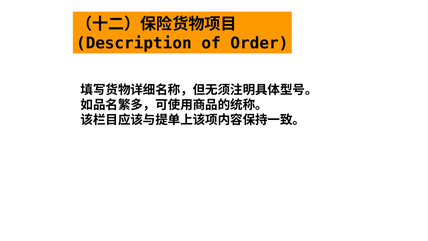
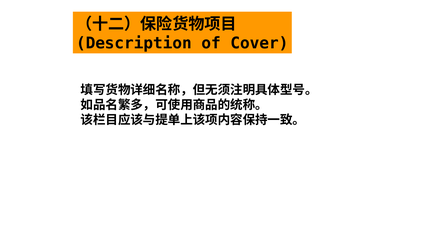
Order: Order -> Cover
